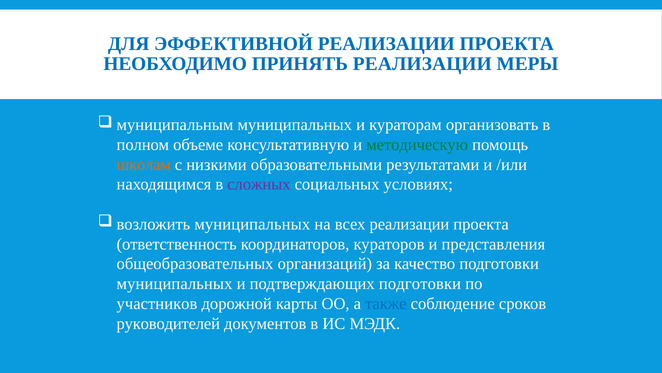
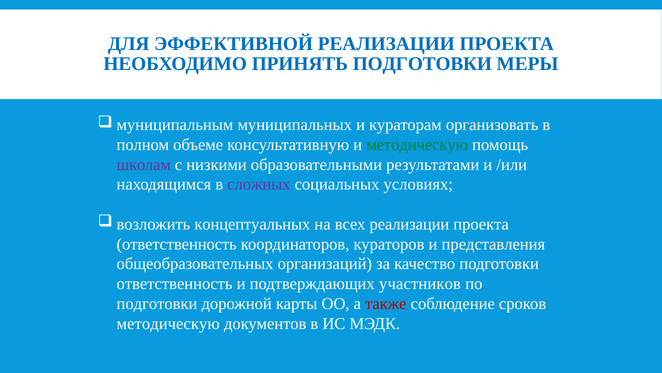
ПРИНЯТЬ РЕАЛИЗАЦИИ: РЕАЛИЗАЦИИ -> ПОДГОТОВКИ
школам colour: orange -> purple
муниципальных at (252, 224): муниципальных -> концептуальных
муниципальных at (175, 283): муниципальных -> ответственность
подтверждающих подготовки: подготовки -> участников
участников at (157, 303): участников -> подготовки
также colour: blue -> red
руководителей at (168, 323): руководителей -> методическую
